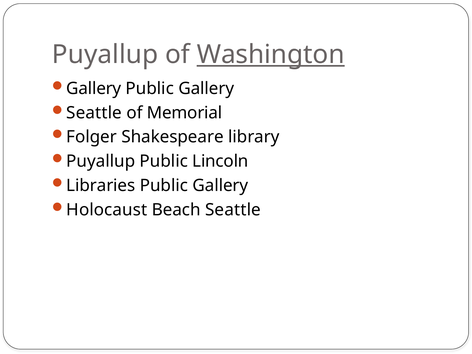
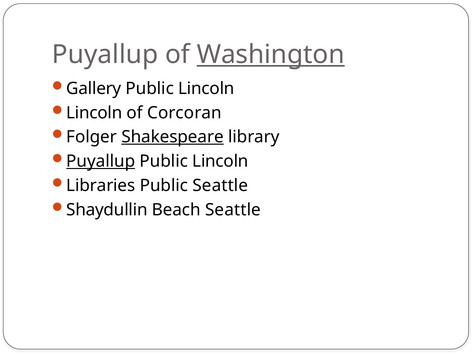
Gallery at (206, 88): Gallery -> Lincoln
Seattle at (94, 113): Seattle -> Lincoln
Memorial: Memorial -> Corcoran
Shakespeare underline: none -> present
Puyallup at (101, 161) underline: none -> present
Gallery at (220, 185): Gallery -> Seattle
Holocaust: Holocaust -> Shaydullin
